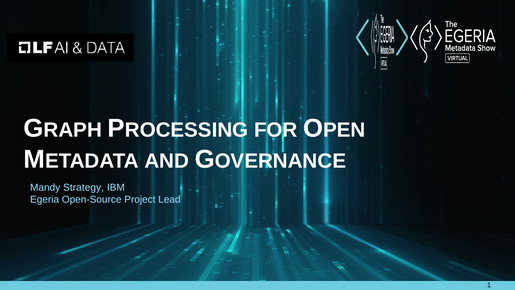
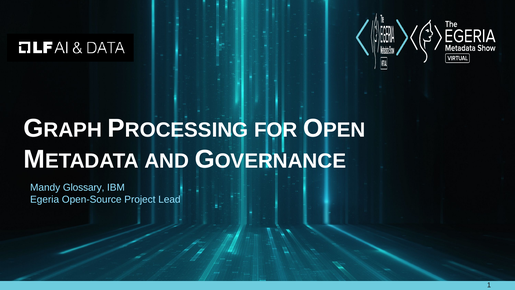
Strategy: Strategy -> Glossary
